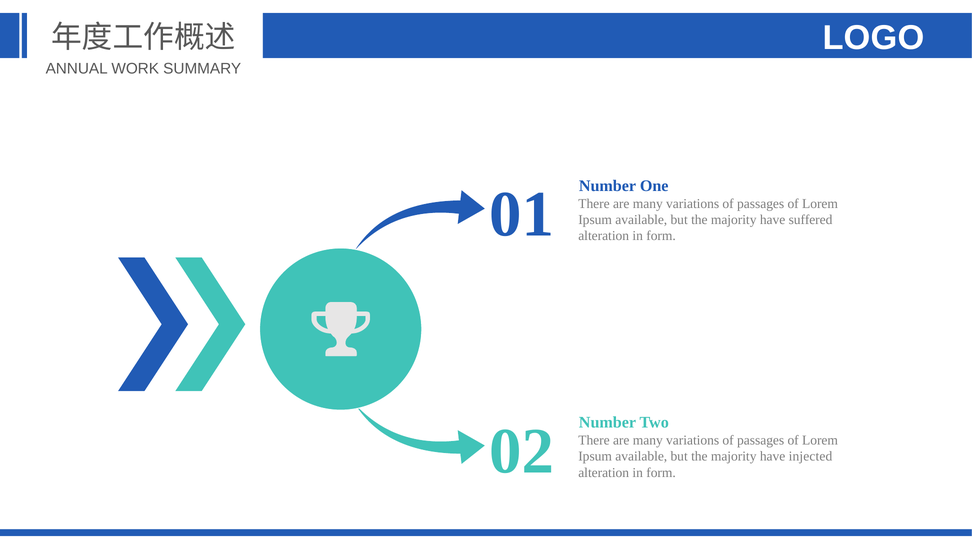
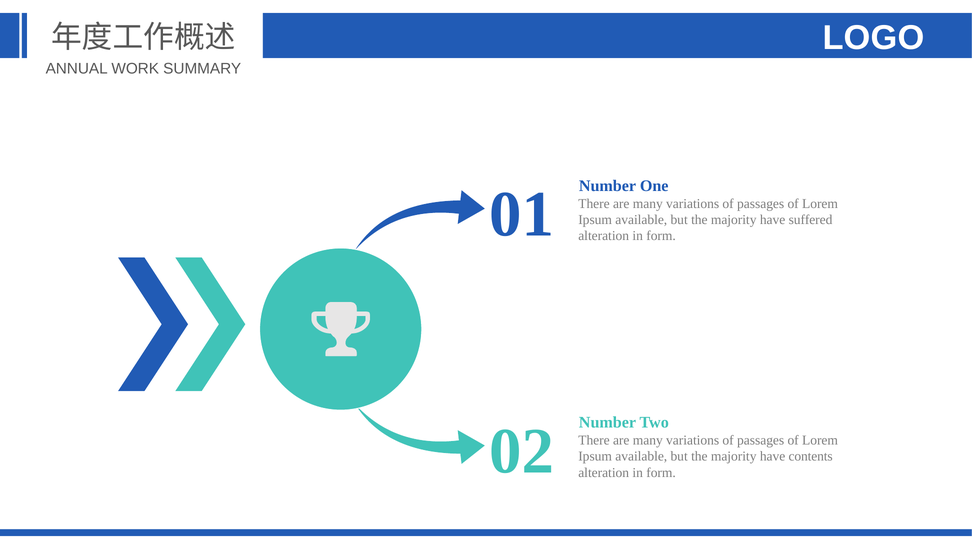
injected: injected -> contents
